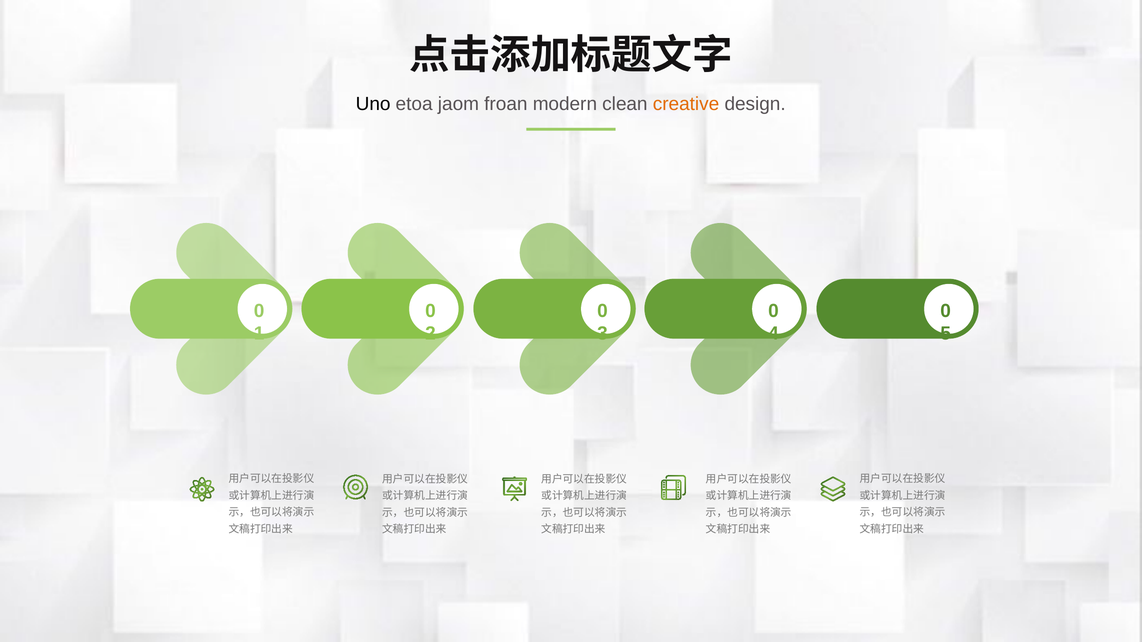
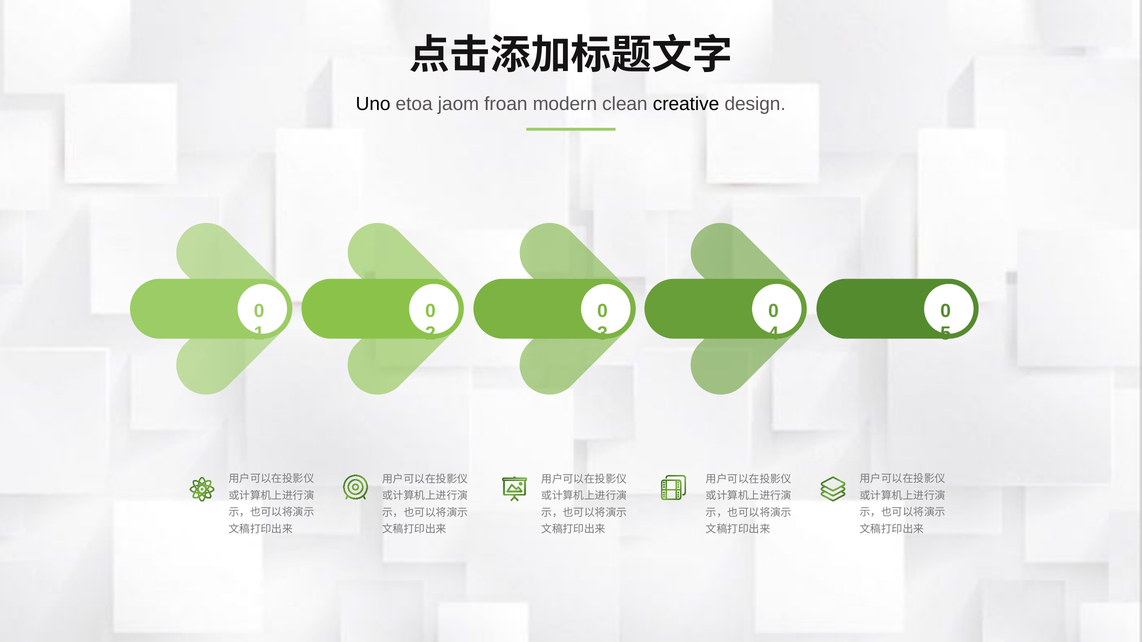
creative colour: orange -> black
